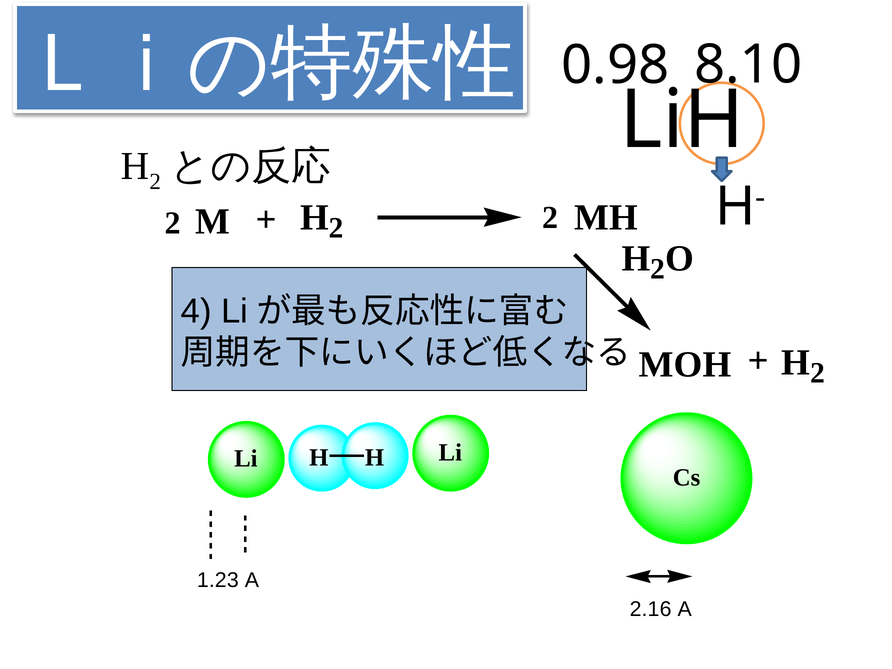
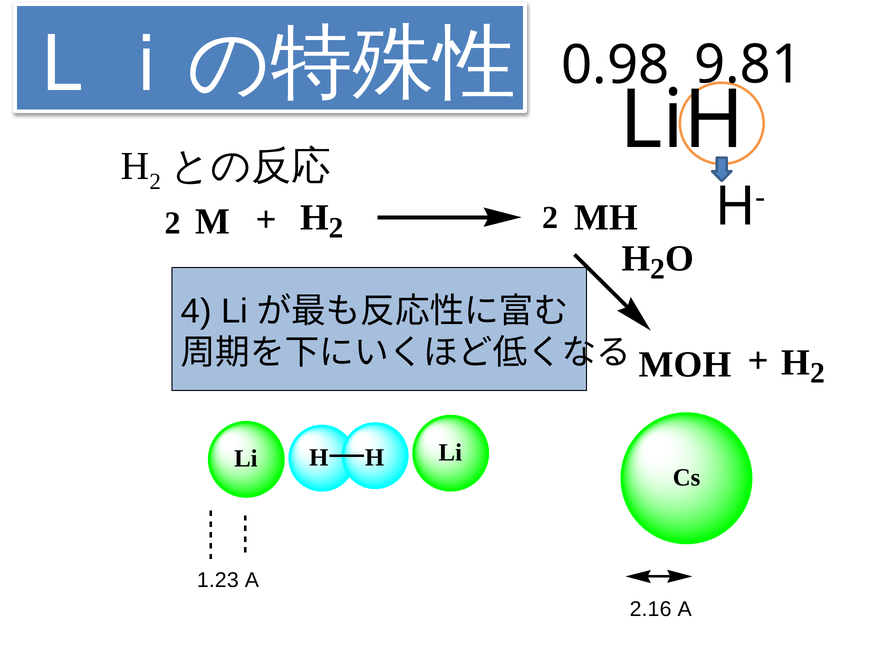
8.10: 8.10 -> 9.81
